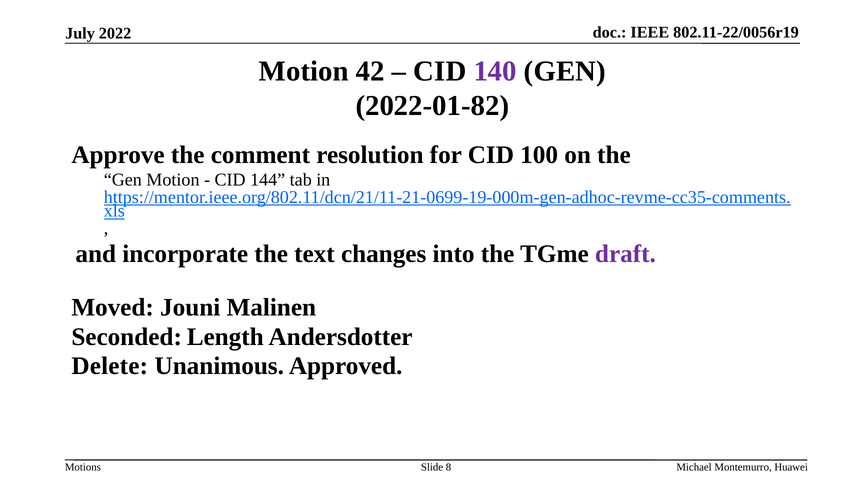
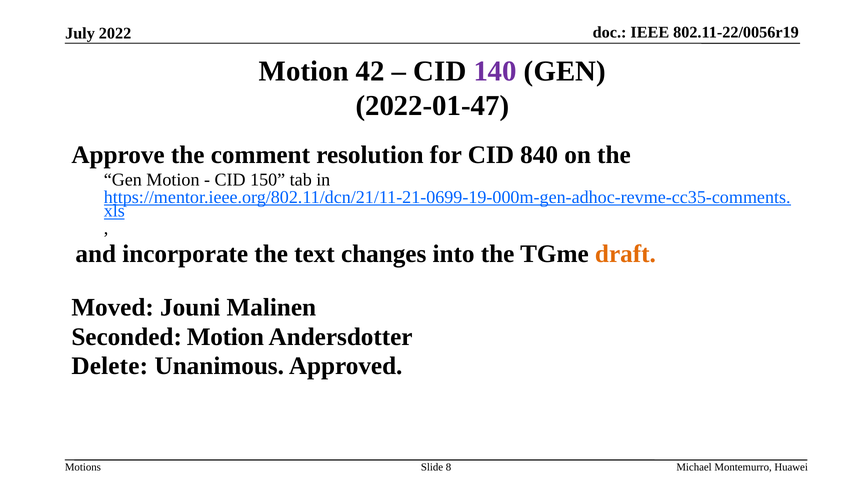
2022-01-82: 2022-01-82 -> 2022-01-47
100: 100 -> 840
144: 144 -> 150
draft colour: purple -> orange
Seconded Length: Length -> Motion
